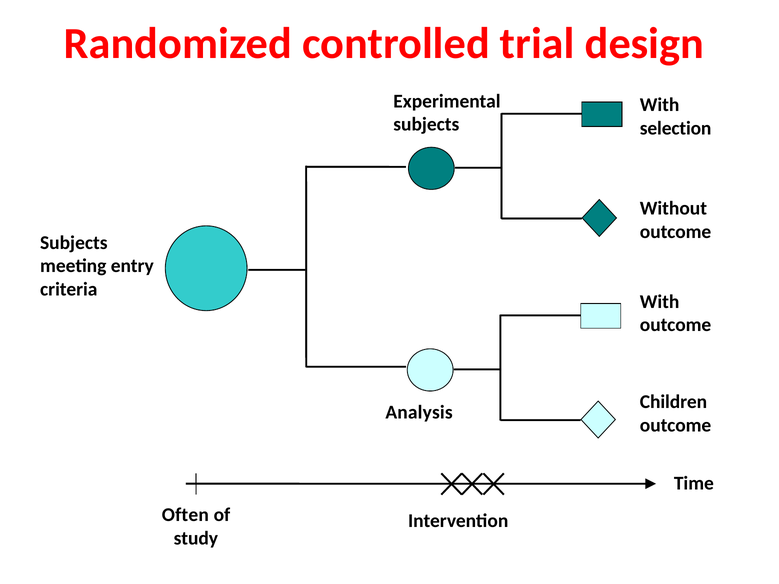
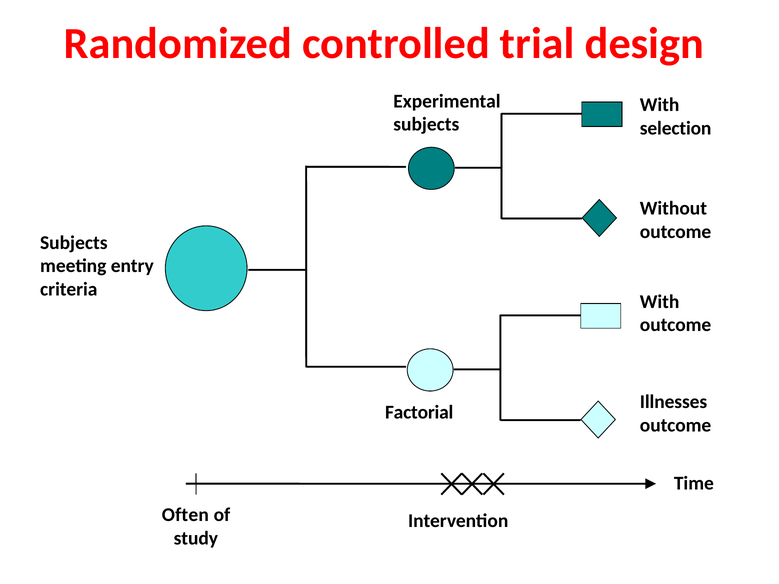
Children: Children -> Illnesses
Analysis: Analysis -> Factorial
